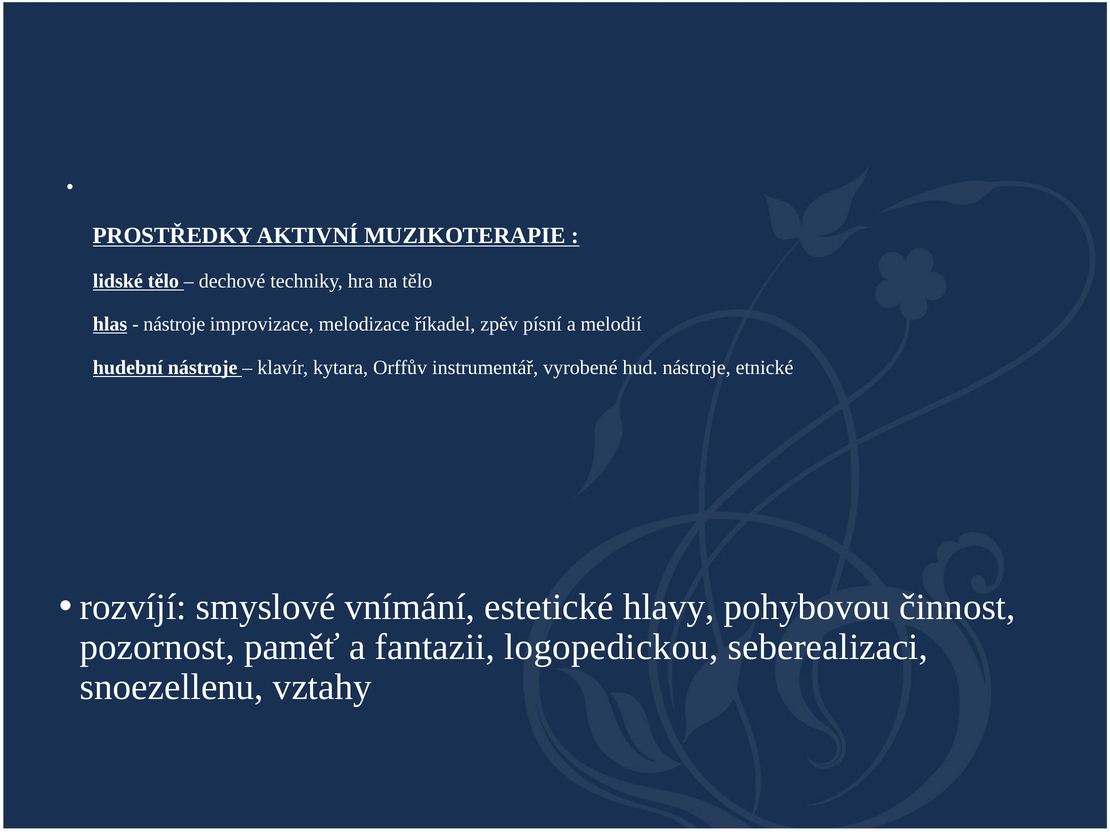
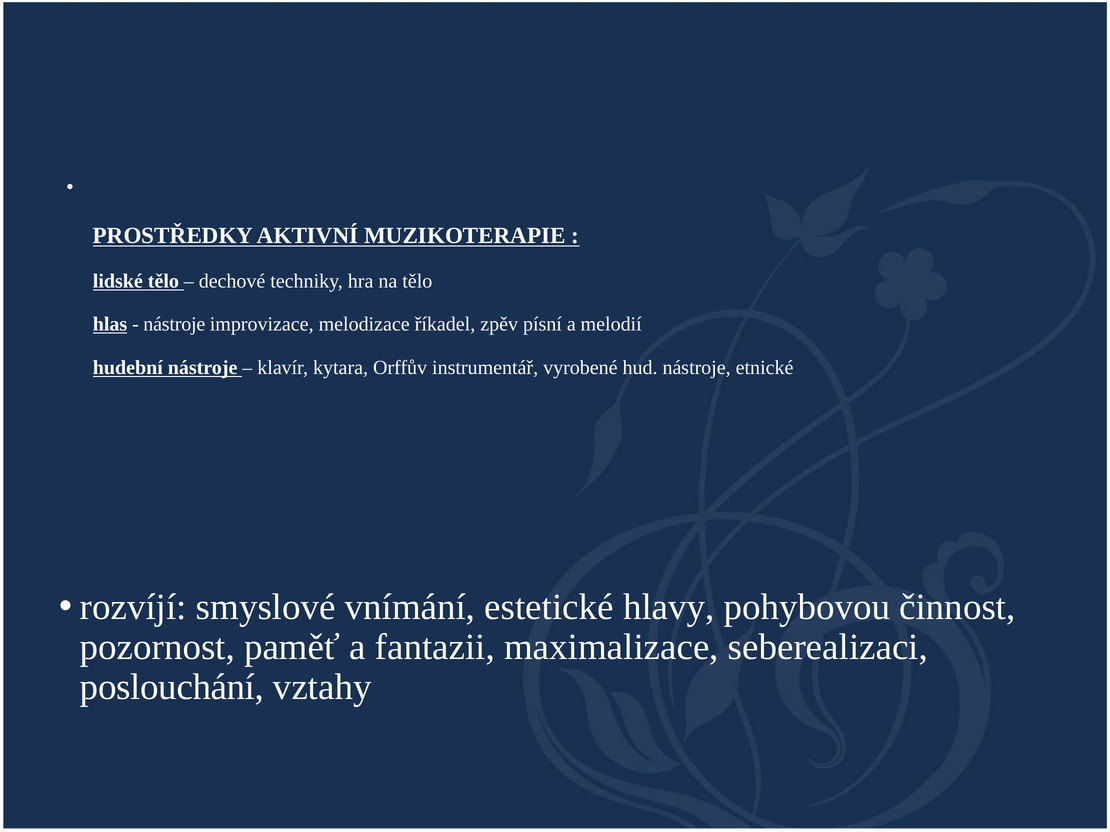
logopedickou: logopedickou -> maximalizace
snoezellenu: snoezellenu -> poslouchání
